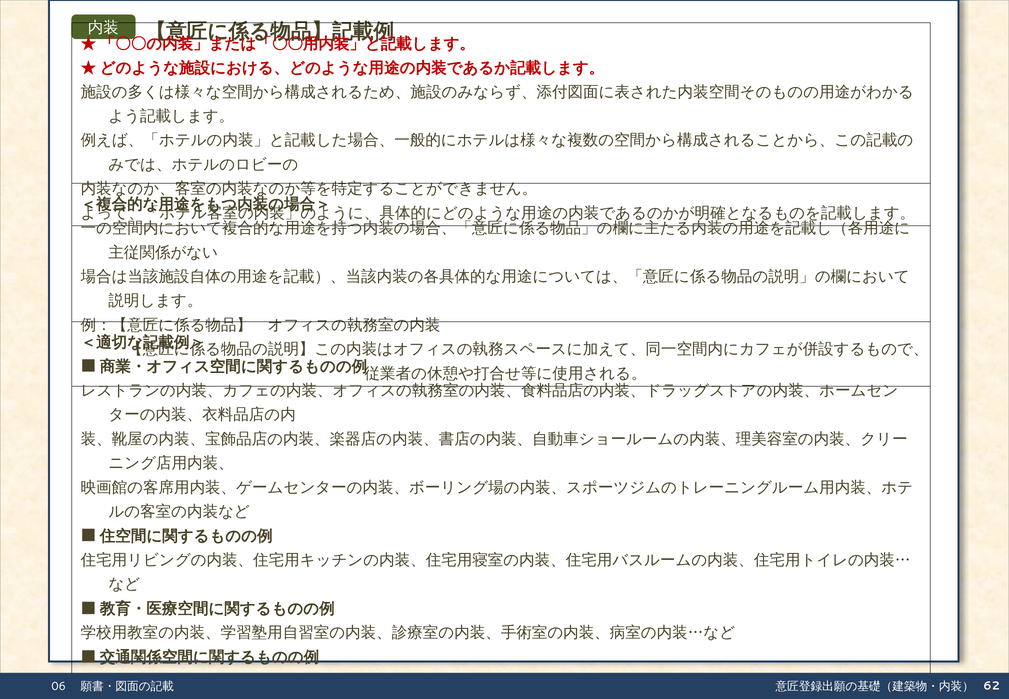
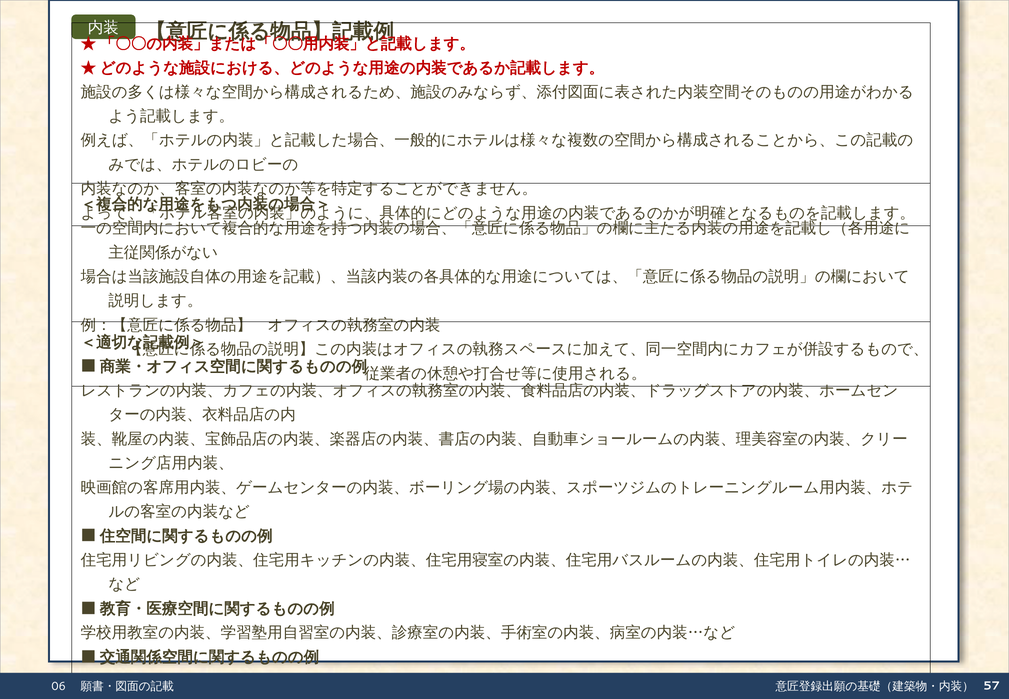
62: 62 -> 57
